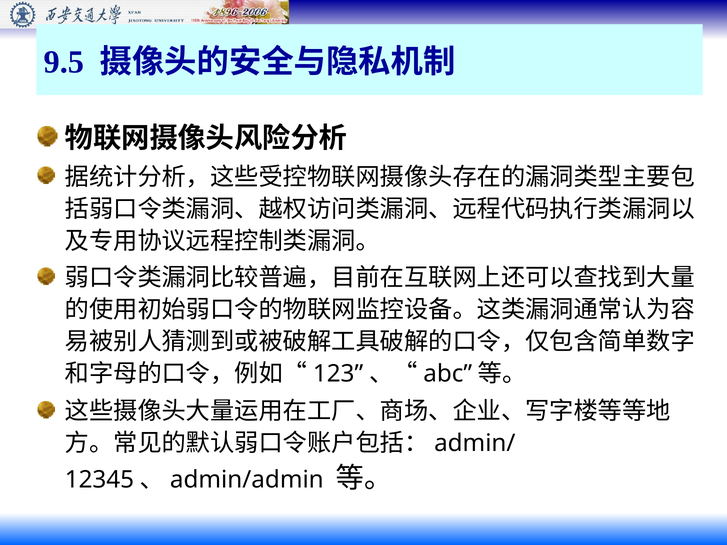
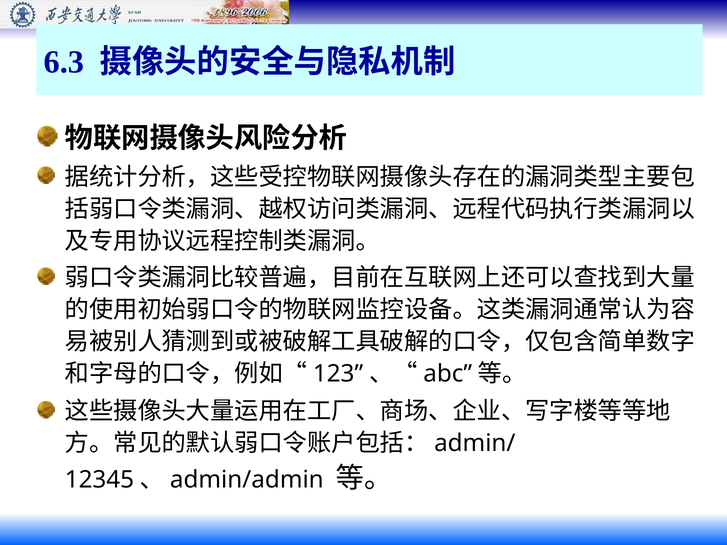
9.5: 9.5 -> 6.3
